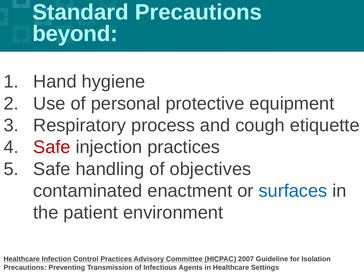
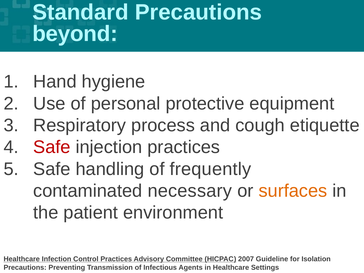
objectives: objectives -> frequently
enactment: enactment -> necessary
surfaces colour: blue -> orange
